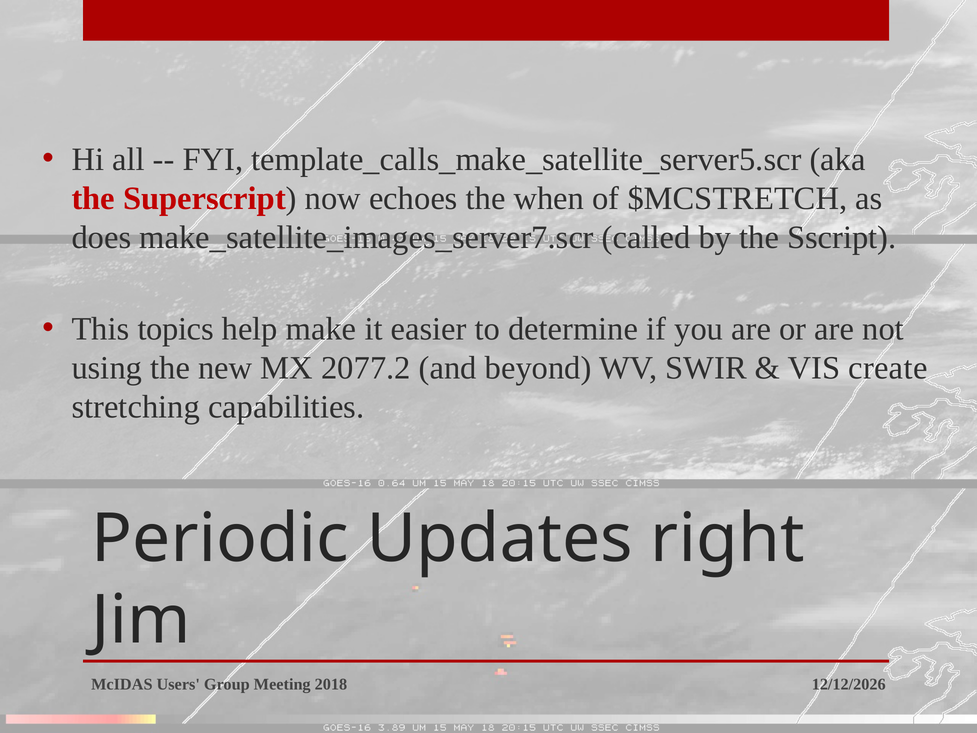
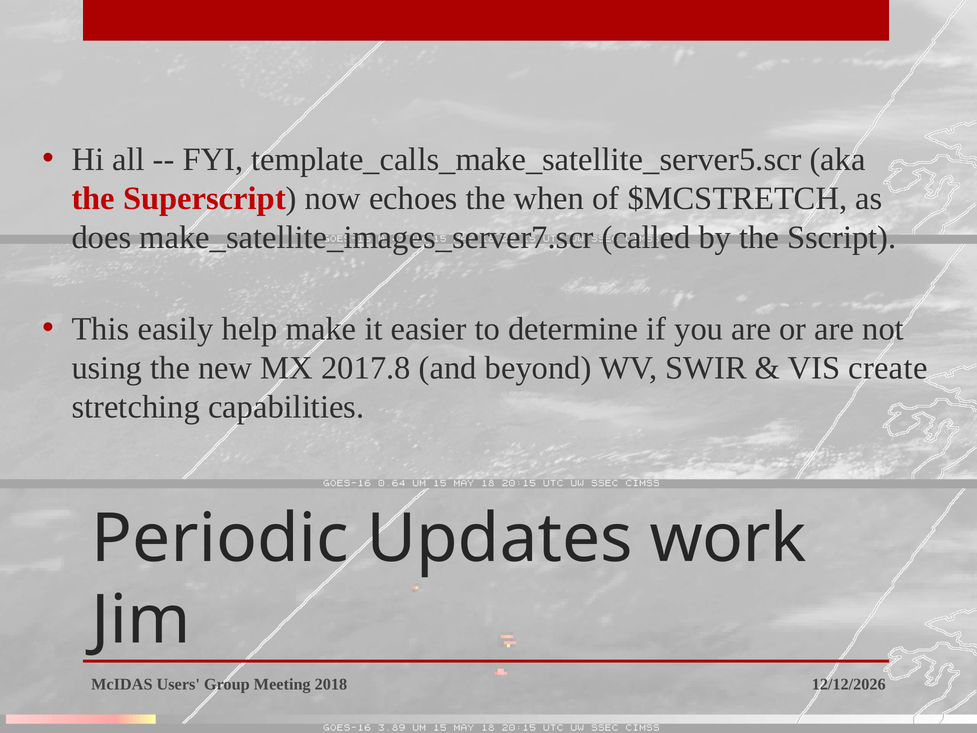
topics: topics -> easily
2077.2: 2077.2 -> 2017.8
right: right -> work
